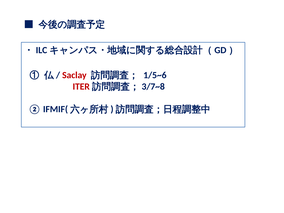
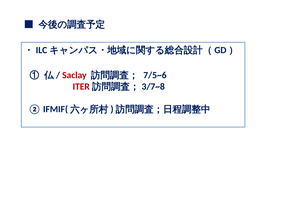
1/5~6: 1/5~6 -> 7/5~6
